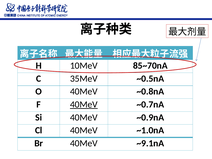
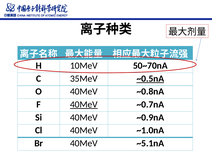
85~70nA: 85~70nA -> 50~70nA
~0.5nA underline: none -> present
~9.1nA: ~9.1nA -> ~5.1nA
